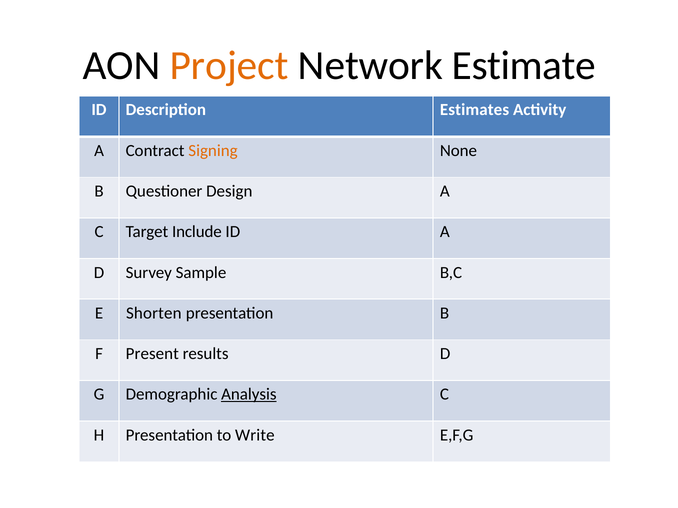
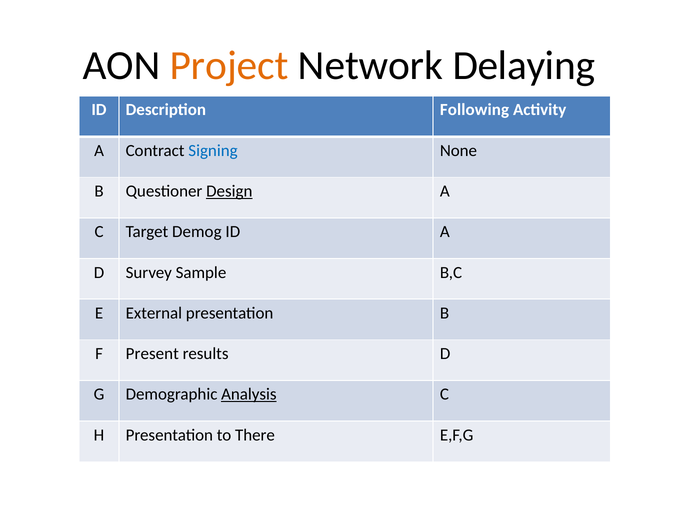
Estimate: Estimate -> Delaying
Estimates: Estimates -> Following
Signing colour: orange -> blue
Design underline: none -> present
Include: Include -> Demog
Shorten: Shorten -> External
Write: Write -> There
